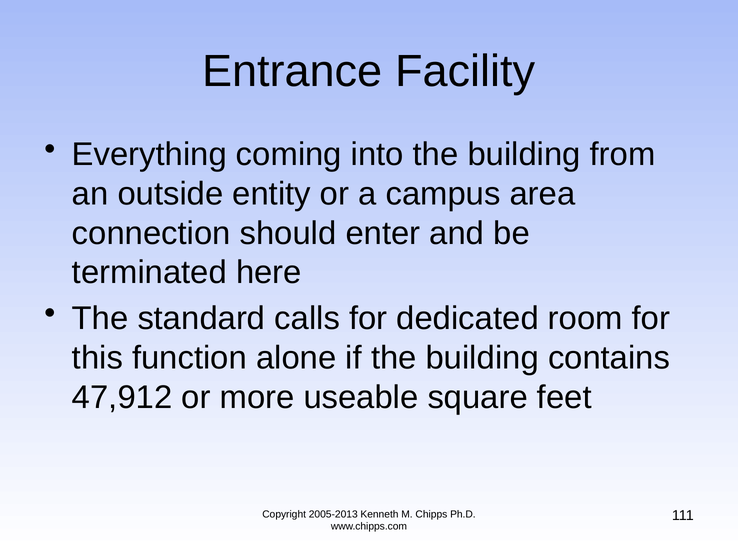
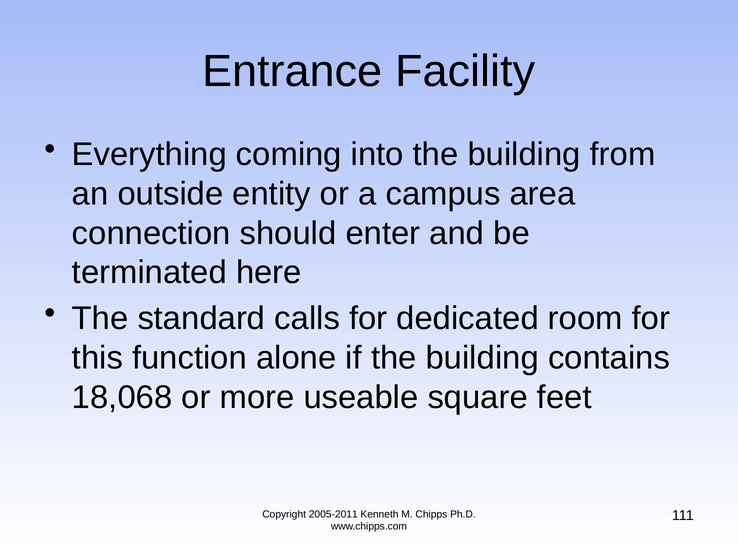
47,912: 47,912 -> 18,068
2005-2013: 2005-2013 -> 2005-2011
